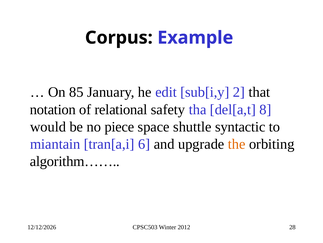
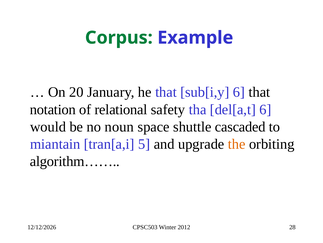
Corpus colour: black -> green
85: 85 -> 20
he edit: edit -> that
sub[i,y 2: 2 -> 6
del[a,t 8: 8 -> 6
piece: piece -> noun
syntactic: syntactic -> cascaded
6: 6 -> 5
